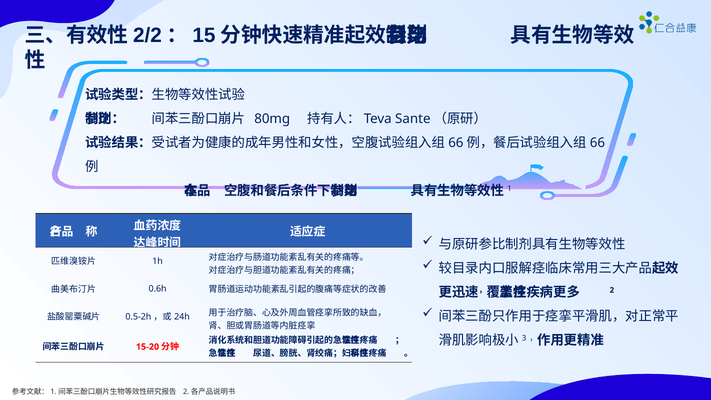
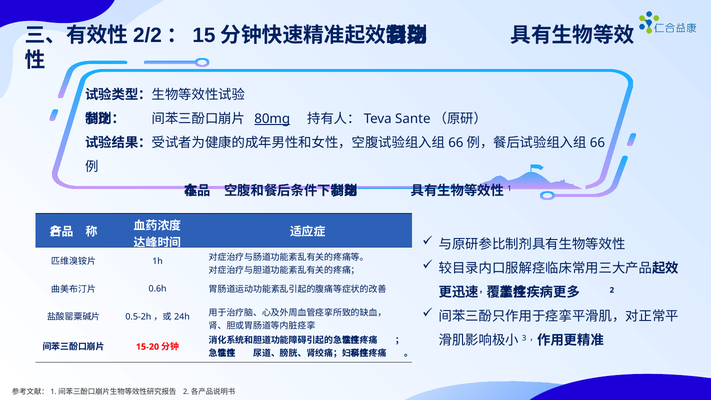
80mg underline: none -> present
